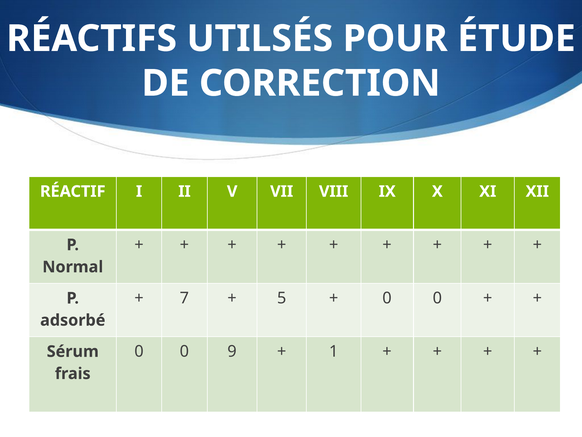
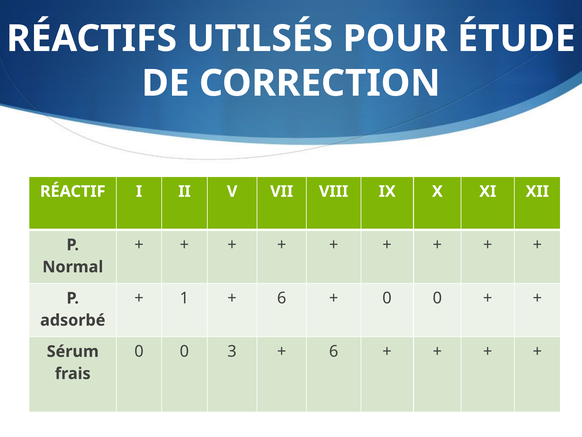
7: 7 -> 1
5 at (282, 298): 5 -> 6
9: 9 -> 3
1 at (334, 351): 1 -> 6
